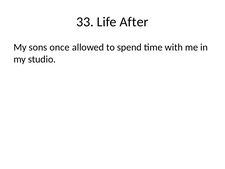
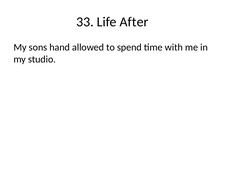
once: once -> hand
